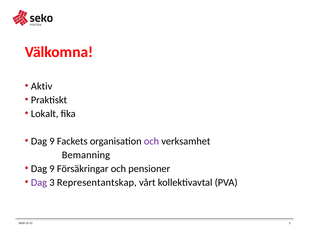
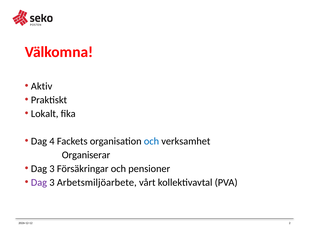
9 at (52, 141): 9 -> 4
och at (151, 141) colour: purple -> blue
Bemanning: Bemanning -> Organiserar
9 at (52, 168): 9 -> 3
Representantskap: Representantskap -> Arbetsmiljöarbete
